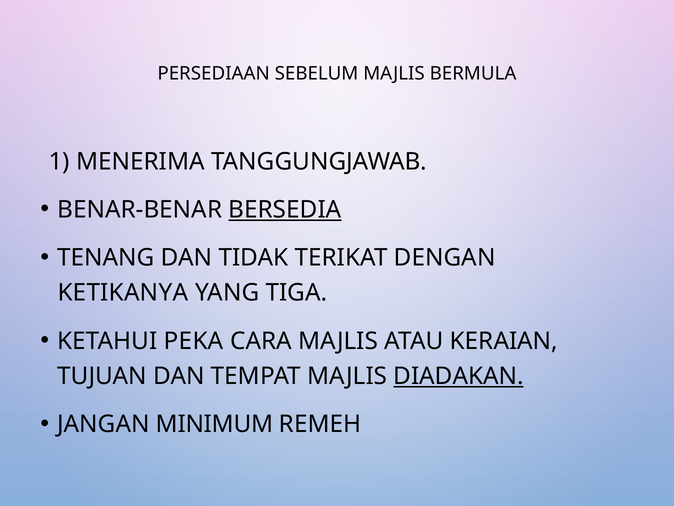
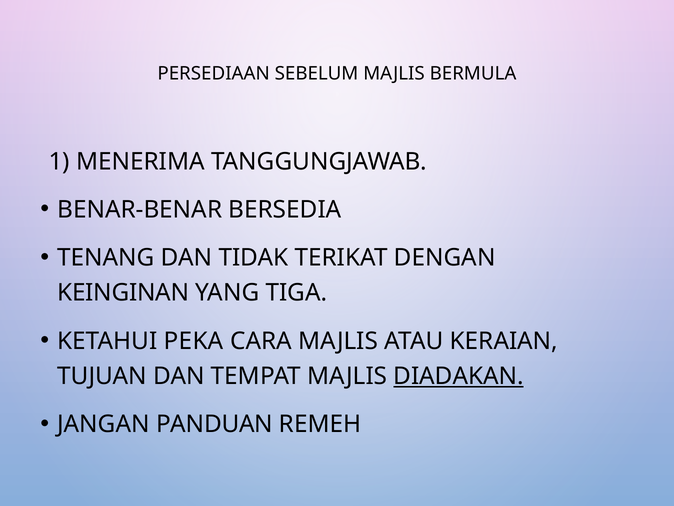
BERSEDIA underline: present -> none
KETIKANYA: KETIKANYA -> KEINGINAN
MINIMUM: MINIMUM -> PANDUAN
